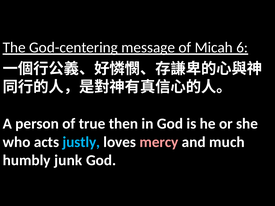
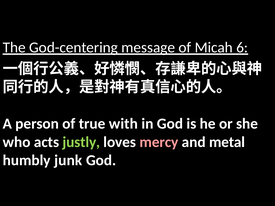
then: then -> with
justly colour: light blue -> light green
much: much -> metal
